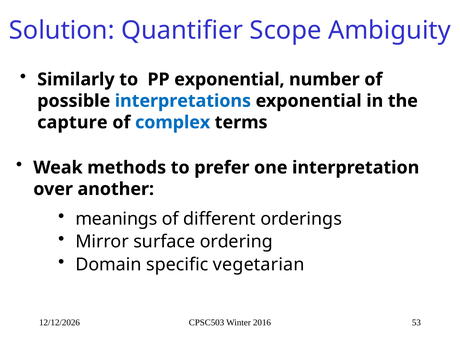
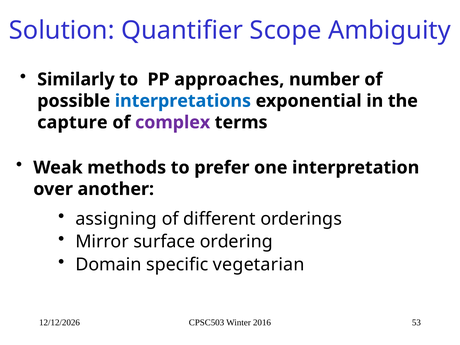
PP exponential: exponential -> approaches
complex colour: blue -> purple
meanings: meanings -> assigning
